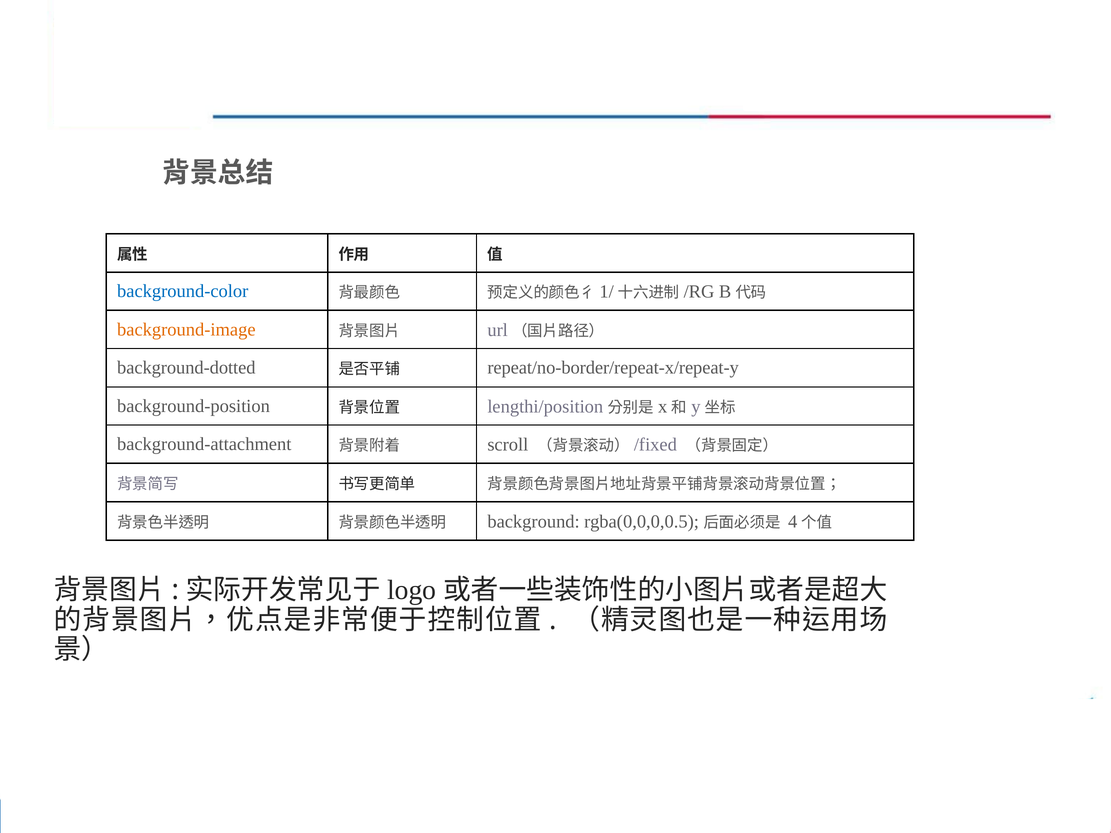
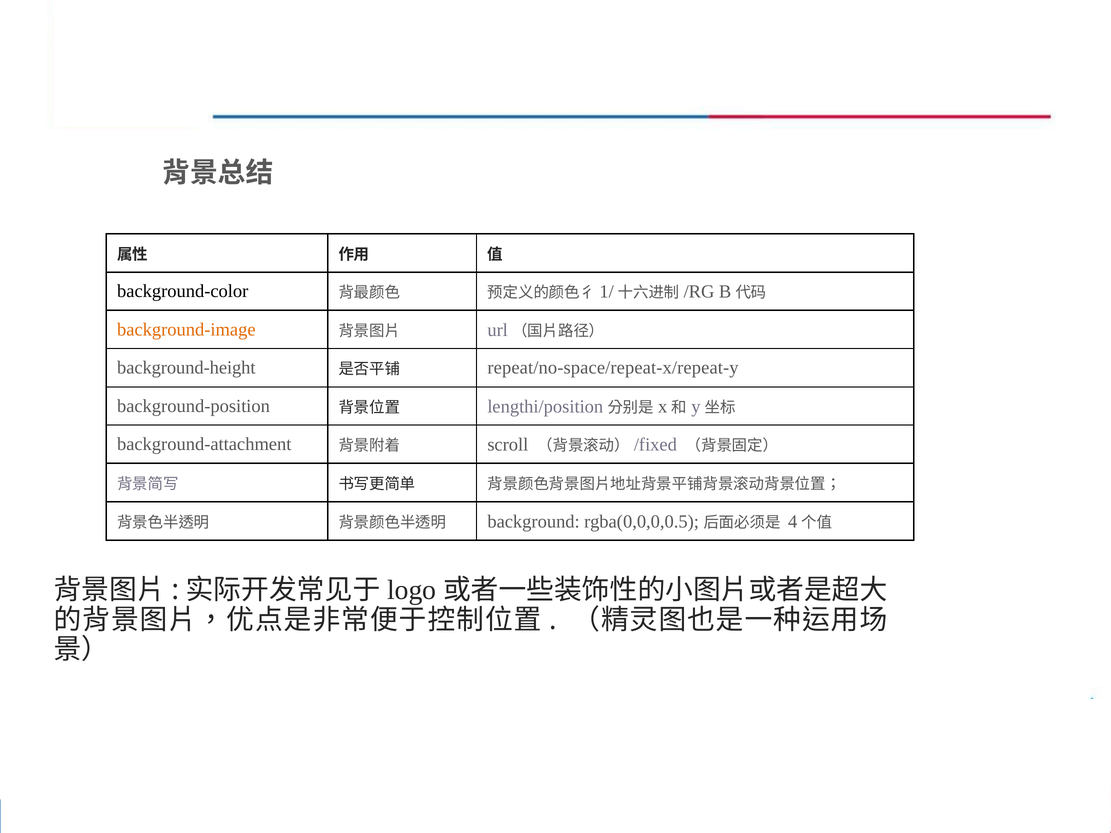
background-color colour: blue -> black
background-dotted: background-dotted -> background-height
repeat/no-border/repeat-x/repeat-y: repeat/no-border/repeat-x/repeat-y -> repeat/no-space/repeat-x/repeat-y
